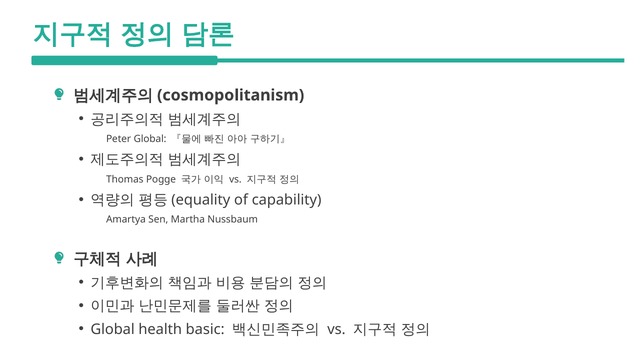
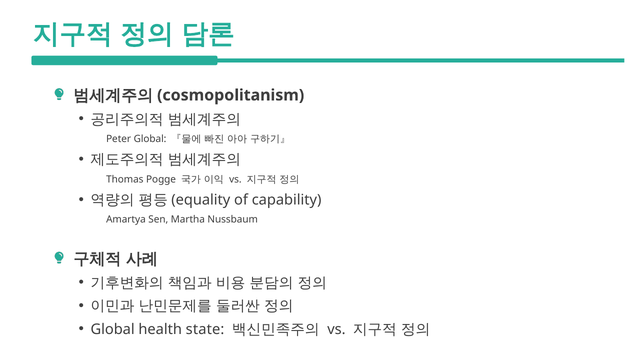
basic: basic -> state
